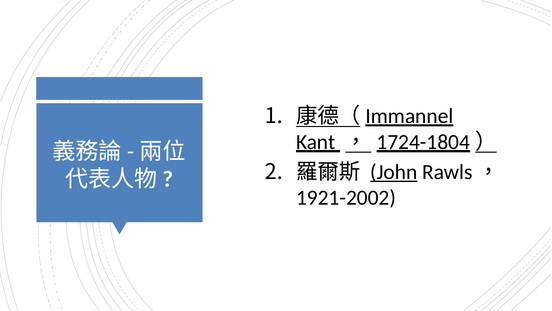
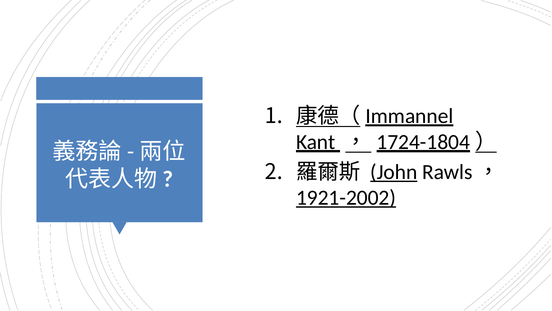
1921-2002 underline: none -> present
